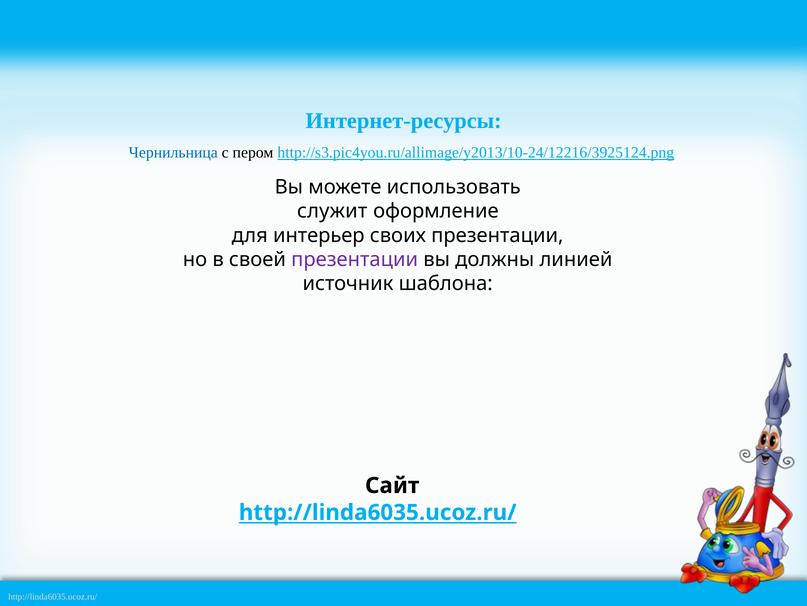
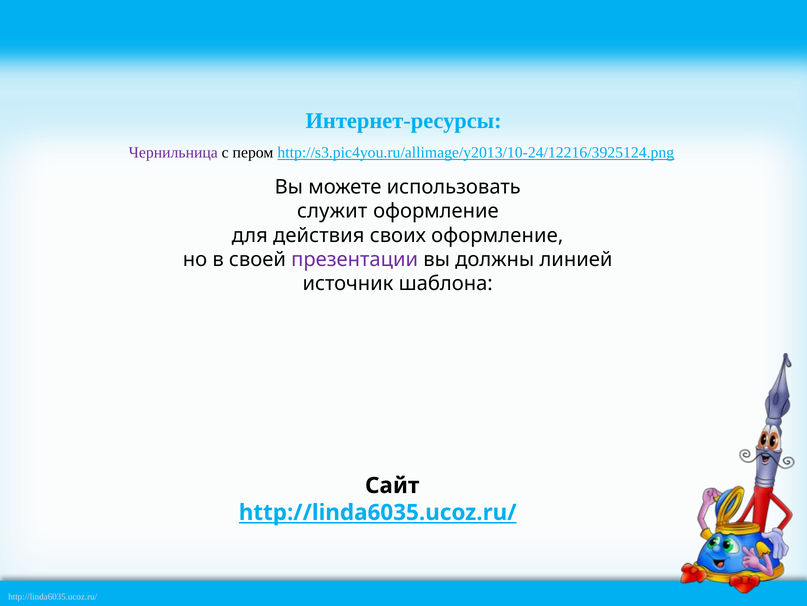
Чернильница colour: blue -> purple
интерьер: интерьер -> действия
своих презентации: презентации -> оформление
